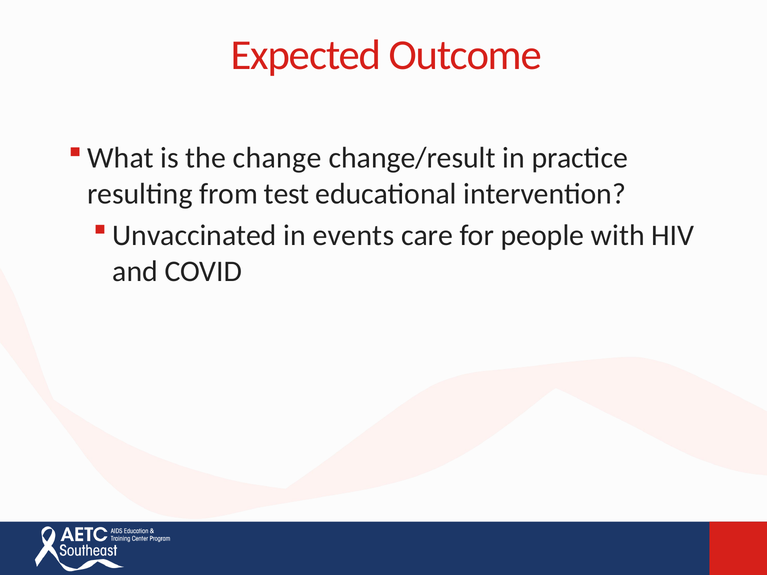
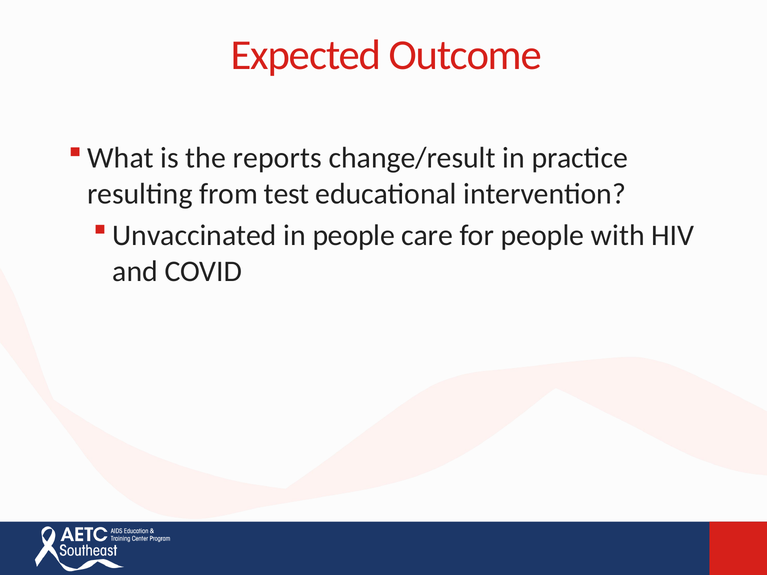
change: change -> reports
in events: events -> people
